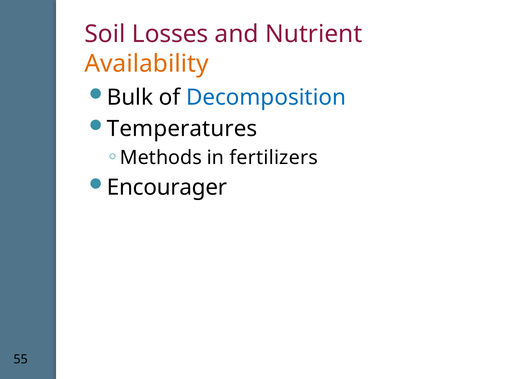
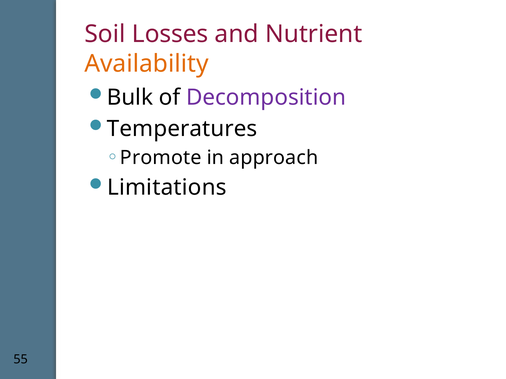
Decomposition colour: blue -> purple
Methods: Methods -> Promote
fertilizers: fertilizers -> approach
Encourager: Encourager -> Limitations
